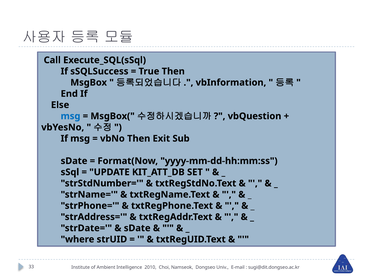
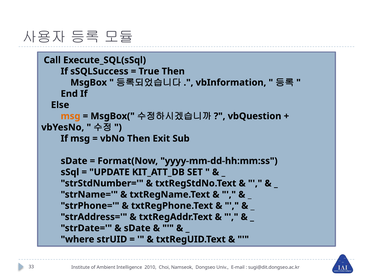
msg at (71, 116) colour: blue -> orange
